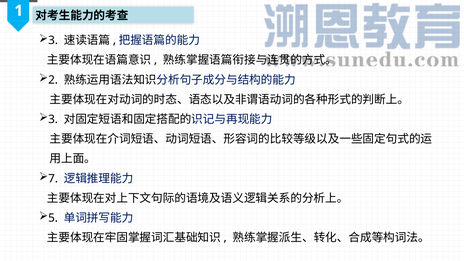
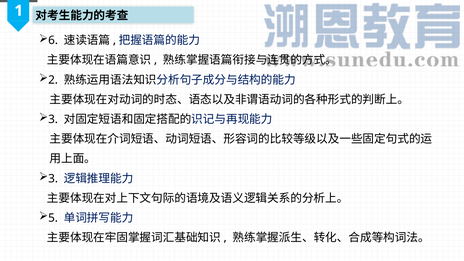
3 at (53, 40): 3 -> 6
7 at (53, 178): 7 -> 3
